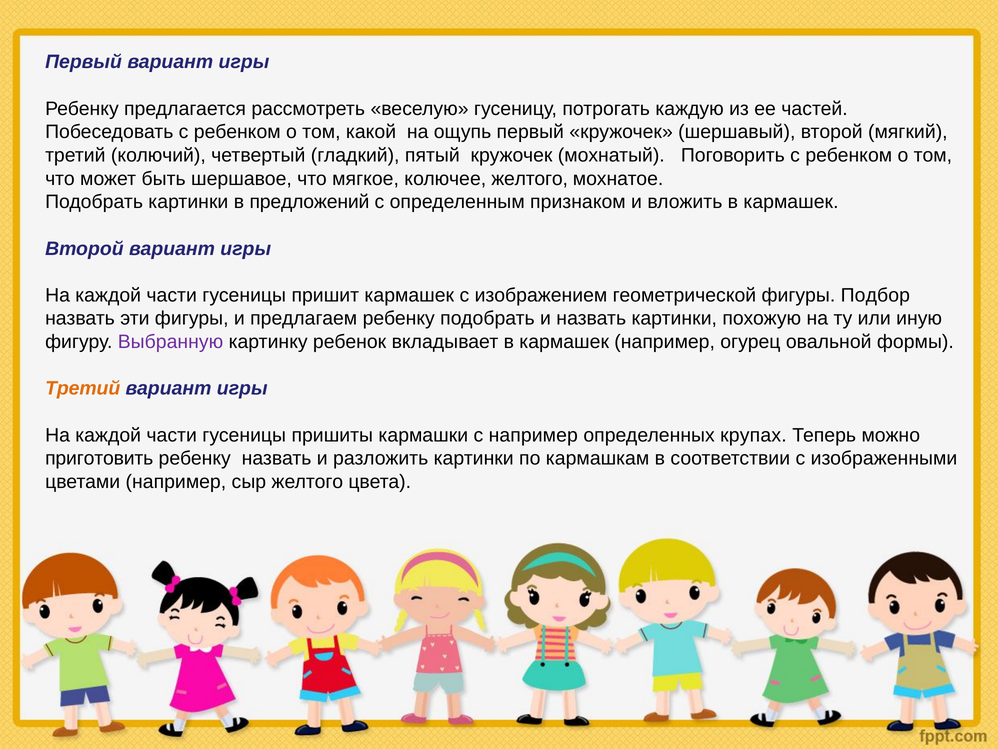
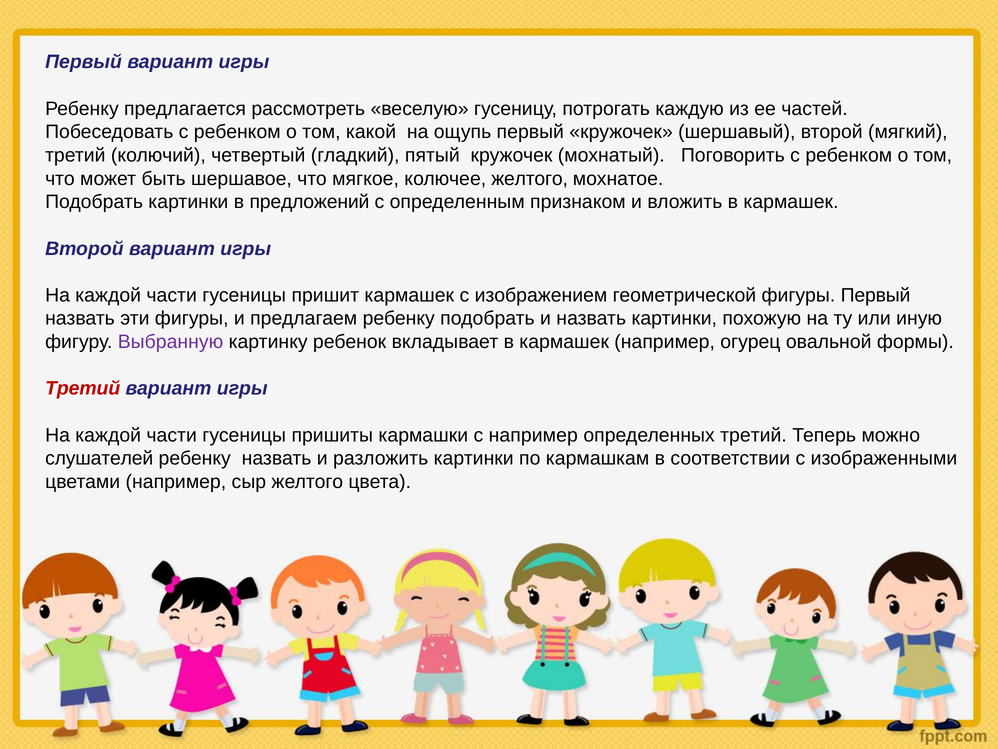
фигуры Подбор: Подбор -> Первый
Третий at (83, 388) colour: orange -> red
определенных крупах: крупах -> третий
приготовить: приготовить -> слушателей
